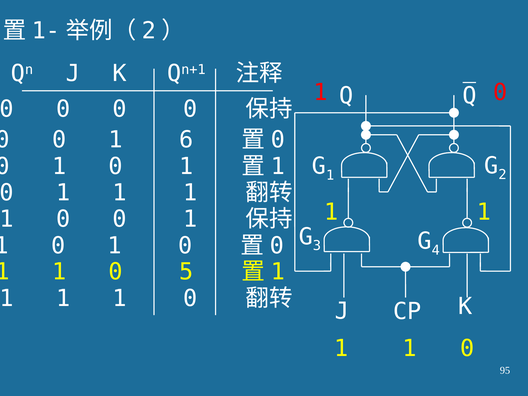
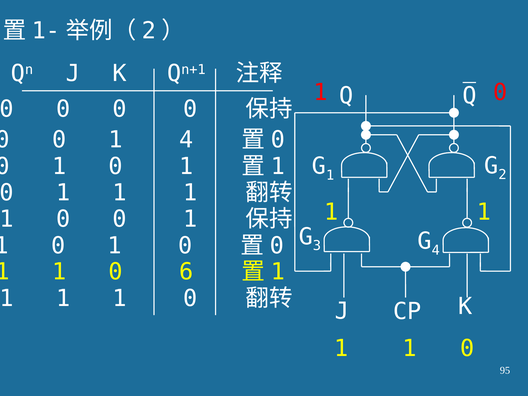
1 6: 6 -> 4
5: 5 -> 6
